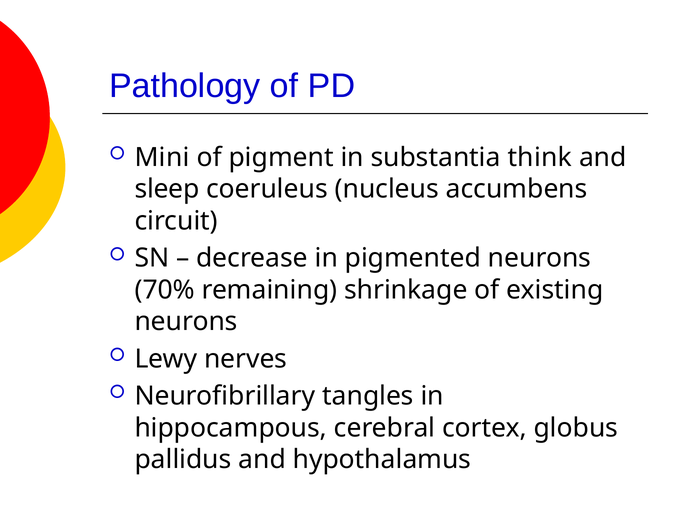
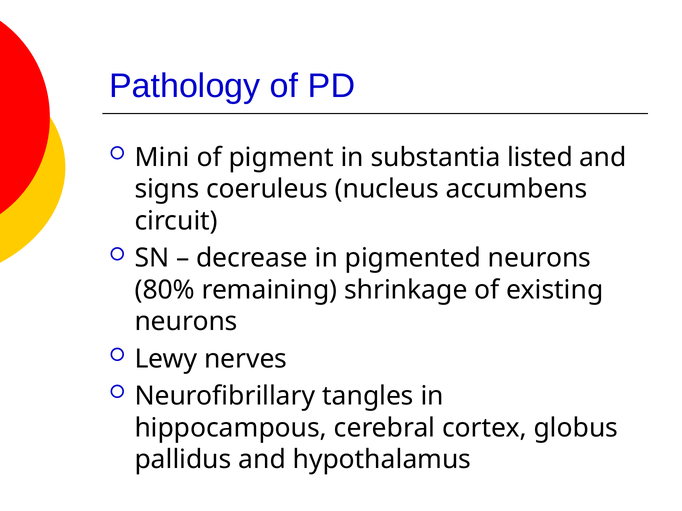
think: think -> listed
sleep: sleep -> signs
70%: 70% -> 80%
